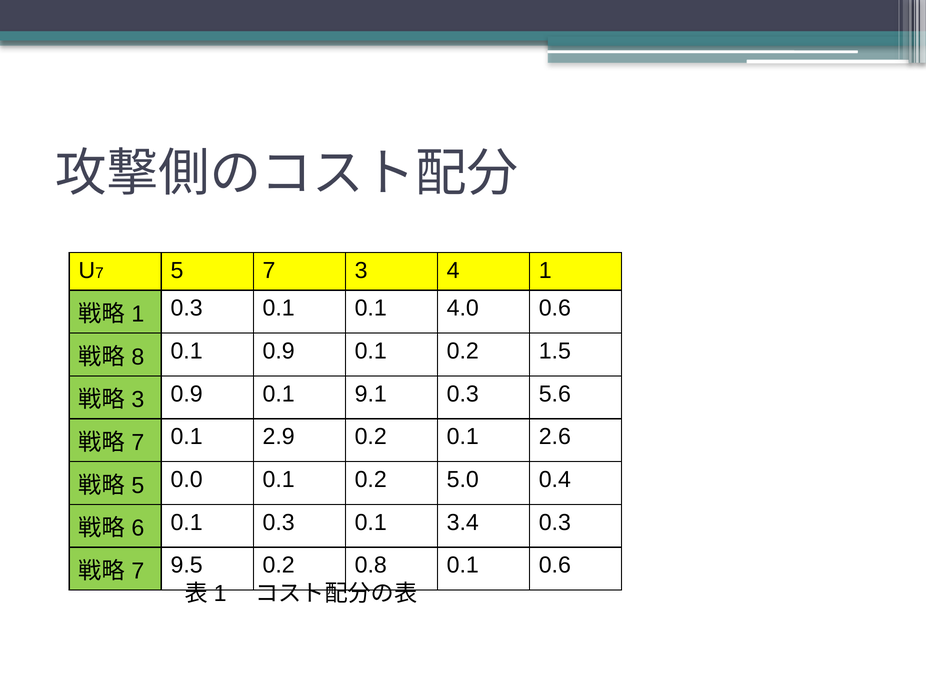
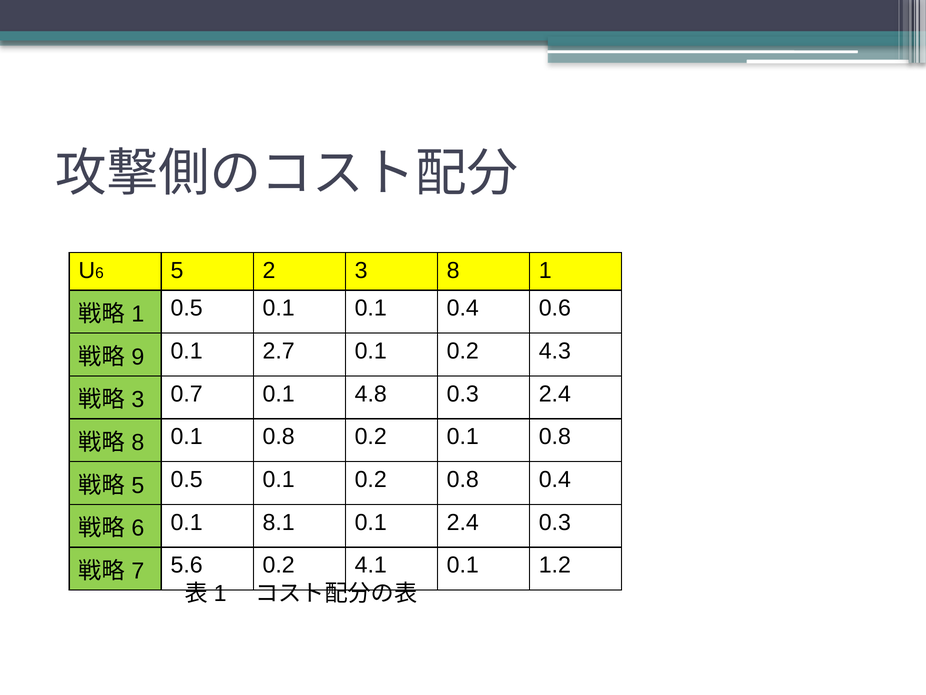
7 at (99, 273): 7 -> 6
5 7: 7 -> 2
3 4: 4 -> 8
1 0.3: 0.3 -> 0.5
0.1 4.0: 4.0 -> 0.4
8: 8 -> 9
0.1 0.9: 0.9 -> 2.7
1.5: 1.5 -> 4.3
3 0.9: 0.9 -> 0.7
9.1: 9.1 -> 4.8
0.3 5.6: 5.6 -> 2.4
7 at (138, 442): 7 -> 8
2.9 at (279, 436): 2.9 -> 0.8
0.2 0.1 2.6: 2.6 -> 0.8
5 0.0: 0.0 -> 0.5
0.2 5.0: 5.0 -> 0.8
0.1 0.3: 0.3 -> 8.1
0.1 3.4: 3.4 -> 2.4
9.5: 9.5 -> 5.6
0.8: 0.8 -> 4.1
0.1 0.6: 0.6 -> 1.2
